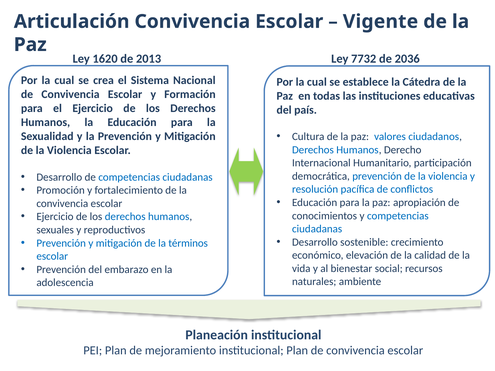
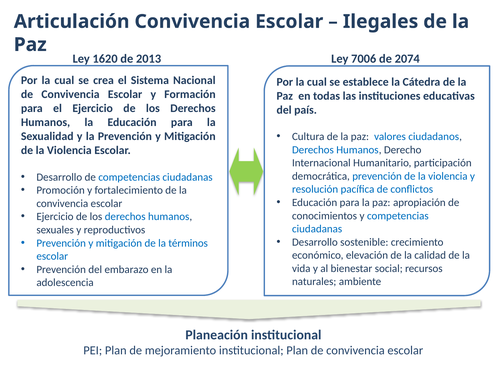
Vigente: Vigente -> Ilegales
7732: 7732 -> 7006
2036: 2036 -> 2074
